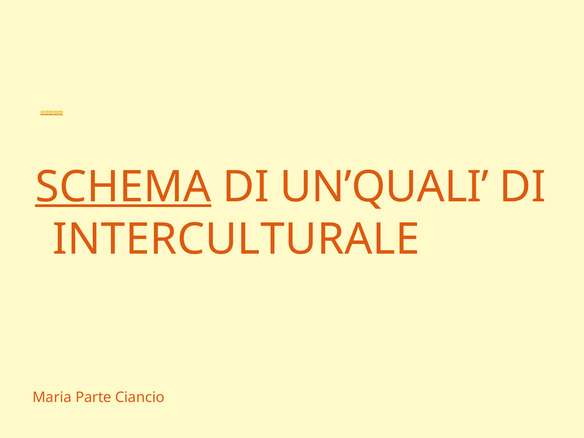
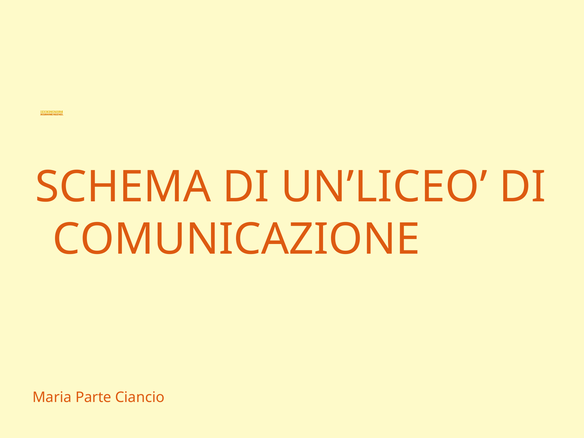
SCHEMA underline: present -> none
UN’QUALI: UN’QUALI -> UN’LICEO
INTERCULTURALE: INTERCULTURALE -> COMUNICAZIONE
